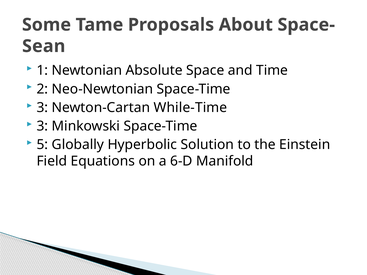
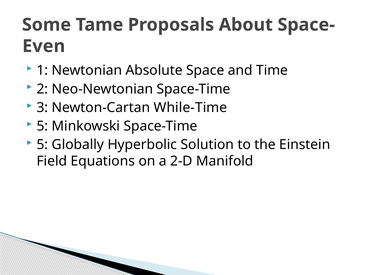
Sean: Sean -> Even
3 at (42, 126): 3 -> 5
6-D: 6-D -> 2-D
